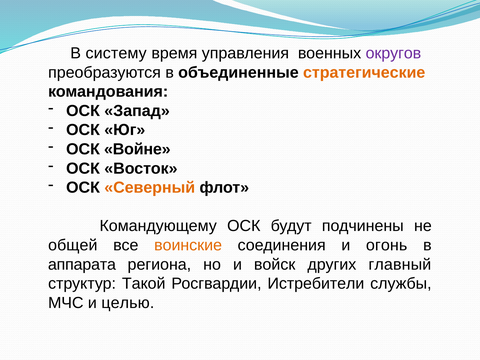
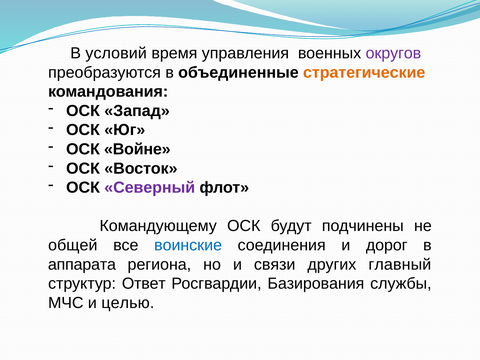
систему: систему -> условий
Северный colour: orange -> purple
воинские colour: orange -> blue
огонь: огонь -> дорог
войск: войск -> связи
Такой: Такой -> Ответ
Истребители: Истребители -> Базирования
